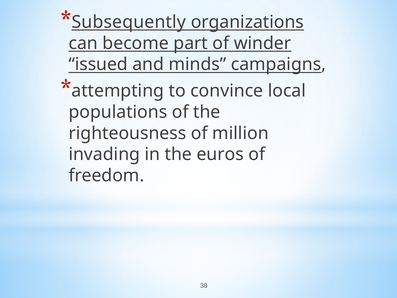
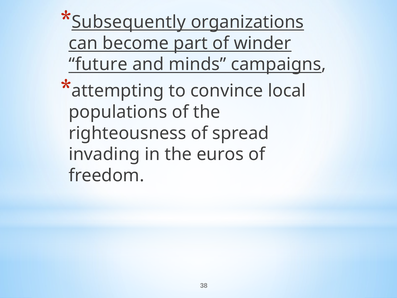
issued: issued -> future
million: million -> spread
